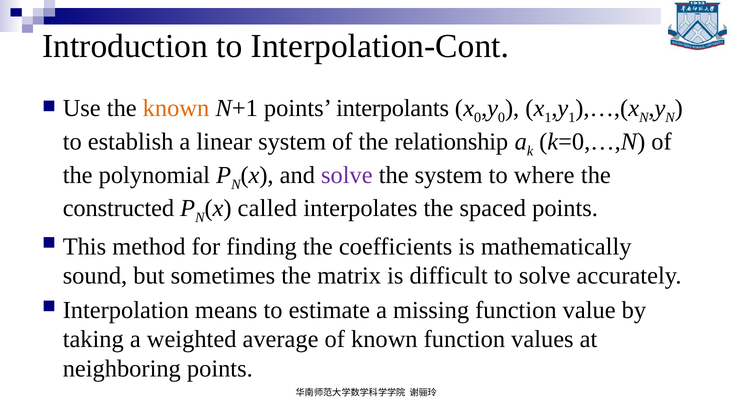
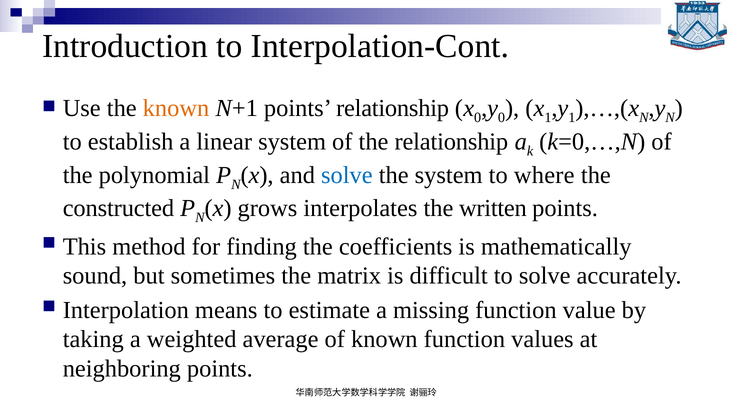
points interpolants: interpolants -> relationship
solve at (347, 175) colour: purple -> blue
called: called -> grows
spaced: spaced -> written
